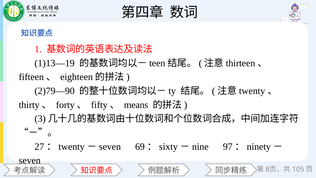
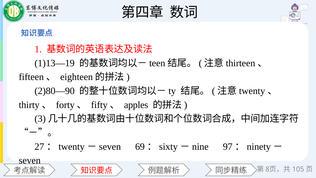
2)79—90: 2)79—90 -> 2)80—90
means: means -> apples
